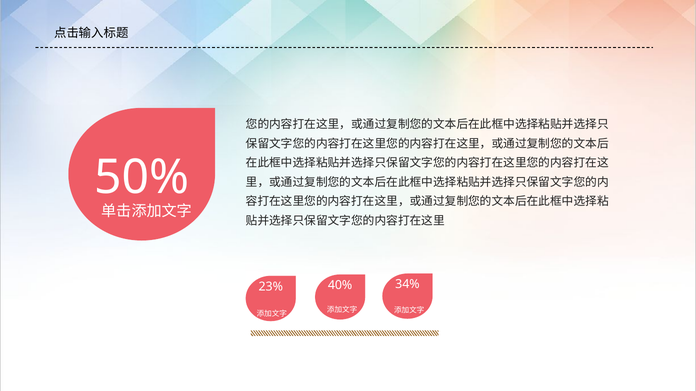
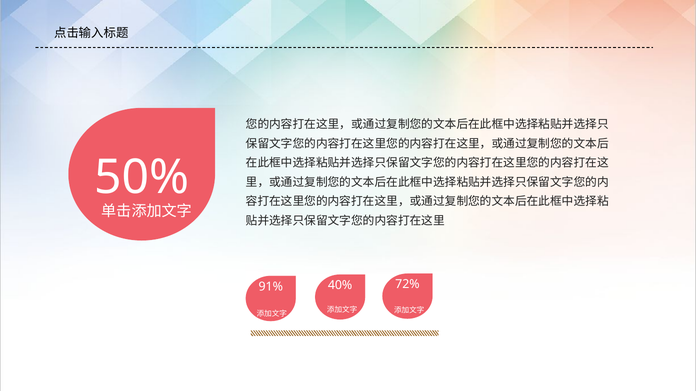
23%: 23% -> 91%
34%: 34% -> 72%
